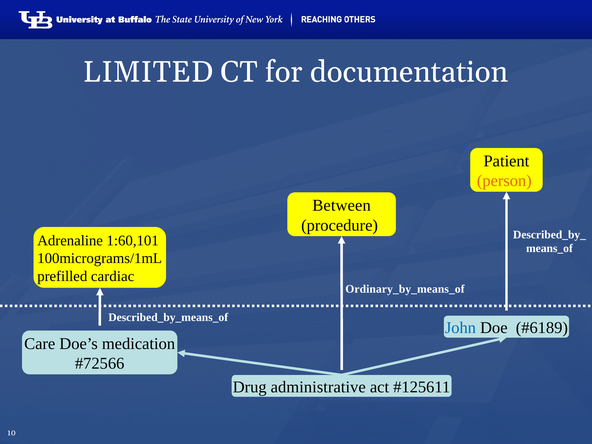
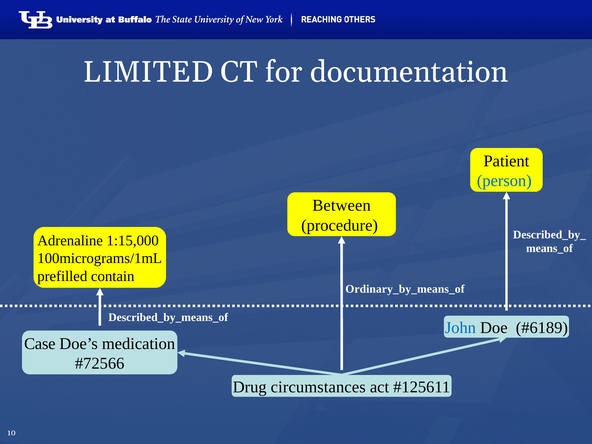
person colour: orange -> blue
1:60,101: 1:60,101 -> 1:15,000
cardiac: cardiac -> contain
Care: Care -> Case
administrative: administrative -> circumstances
